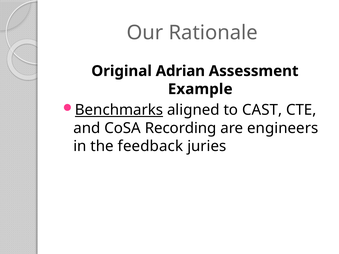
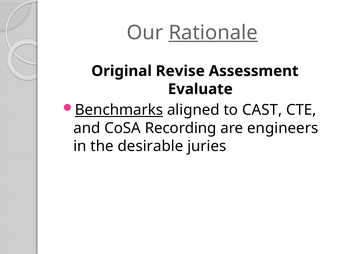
Rationale underline: none -> present
Adrian: Adrian -> Revise
Example: Example -> Evaluate
feedback: feedback -> desirable
